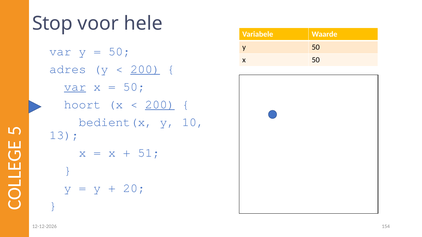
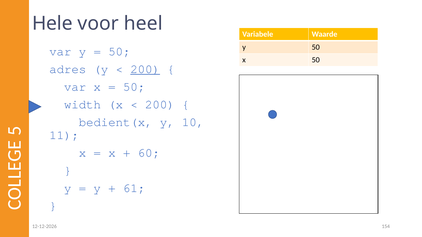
Stop: Stop -> Hele
hele: hele -> heel
var at (75, 87) underline: present -> none
hoort: hoort -> width
200 at (160, 105) underline: present -> none
13: 13 -> 11
51: 51 -> 60
20: 20 -> 61
